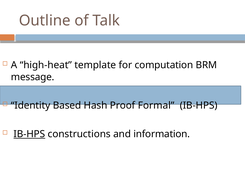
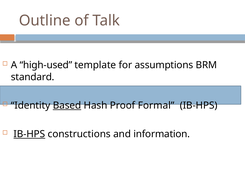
high-heat: high-heat -> high-used
computation: computation -> assumptions
message: message -> standard
Based underline: none -> present
